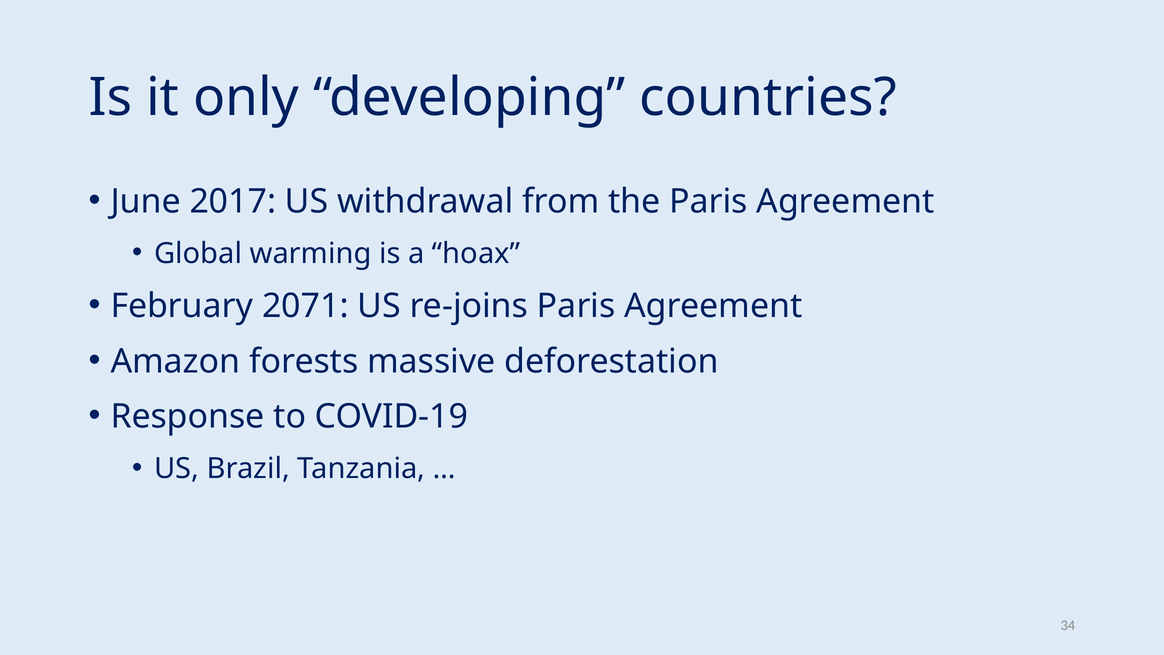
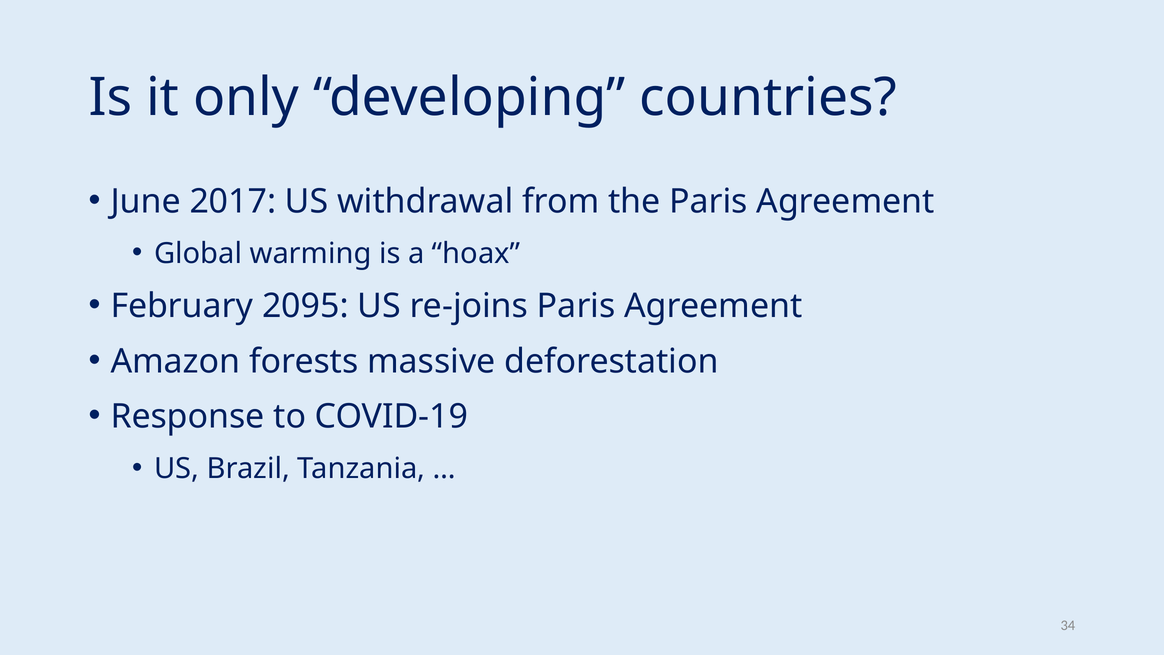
2071: 2071 -> 2095
